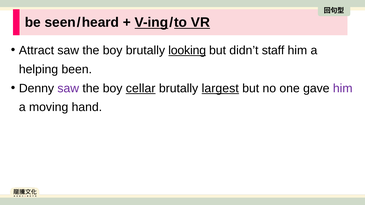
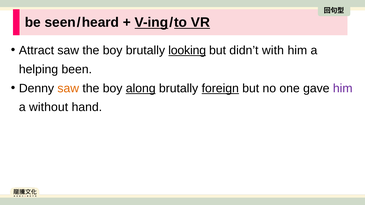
staff: staff -> with
saw at (68, 88) colour: purple -> orange
cellar: cellar -> along
largest: largest -> foreign
moving: moving -> without
